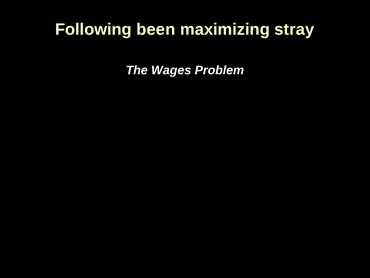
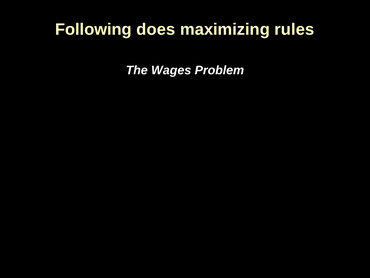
been: been -> does
stray: stray -> rules
